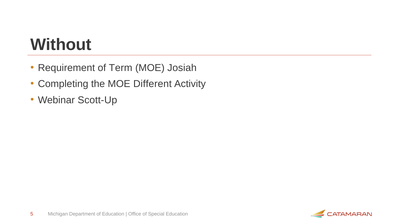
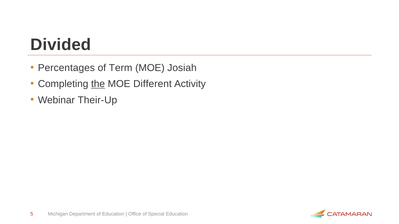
Without: Without -> Divided
Requirement: Requirement -> Percentages
the underline: none -> present
Scott-Up: Scott-Up -> Their-Up
